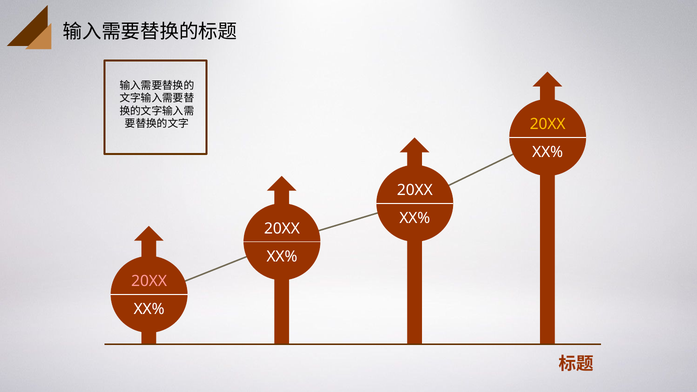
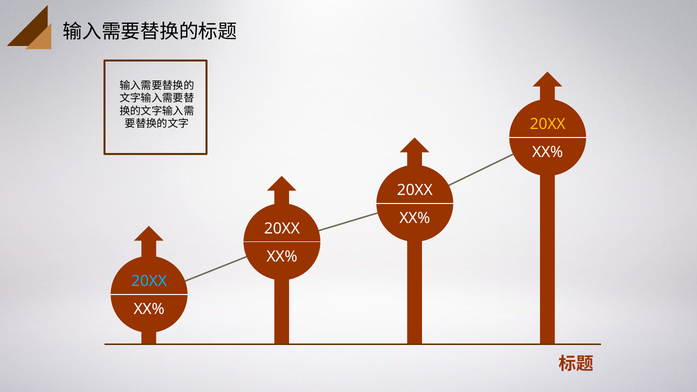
20XX at (149, 281) colour: pink -> light blue
